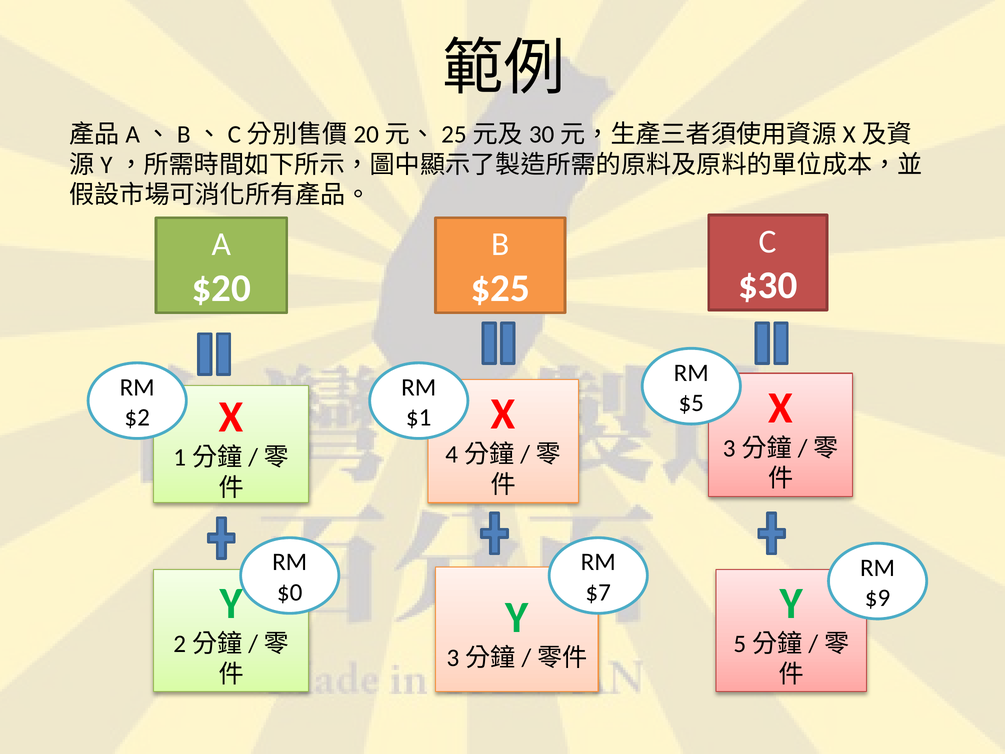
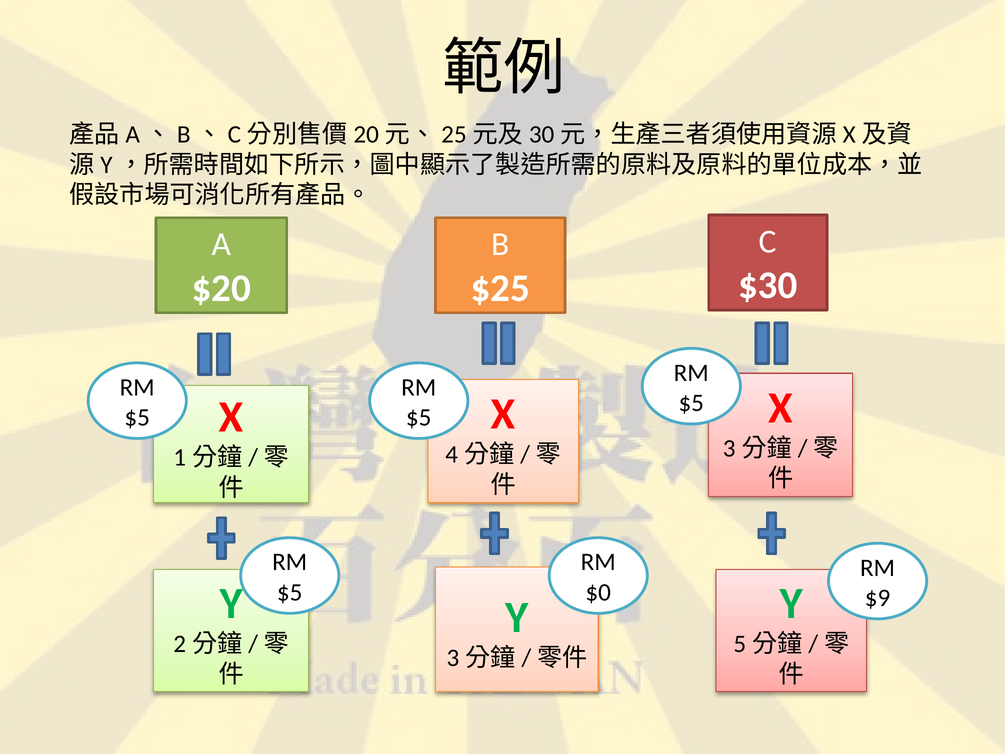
$2 at (137, 417): $2 -> $5
$1 at (419, 417): $1 -> $5
$0 at (290, 592): $0 -> $5
$7: $7 -> $0
